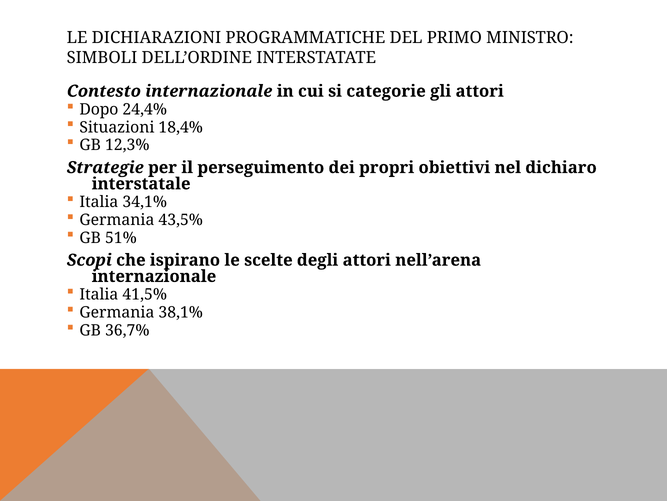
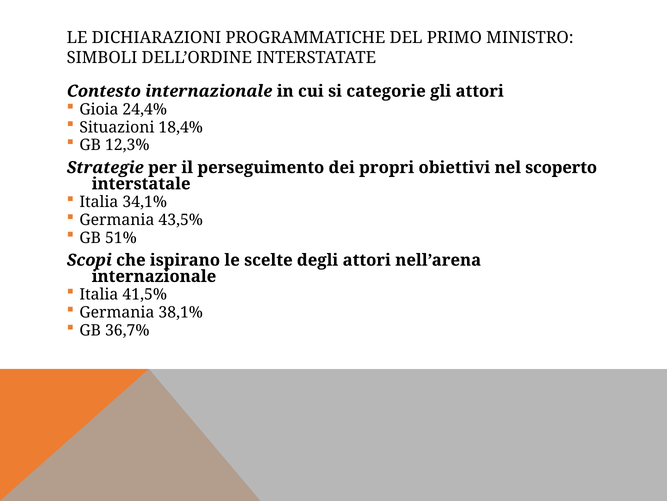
Dopo: Dopo -> Gioia
dichiaro: dichiaro -> scoperto
